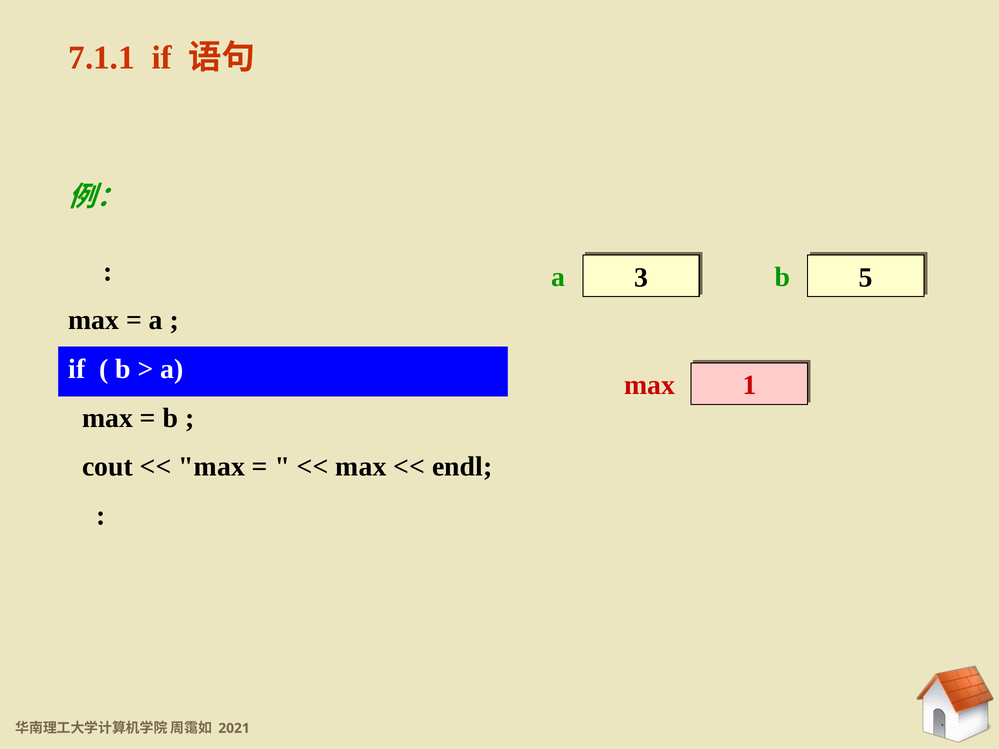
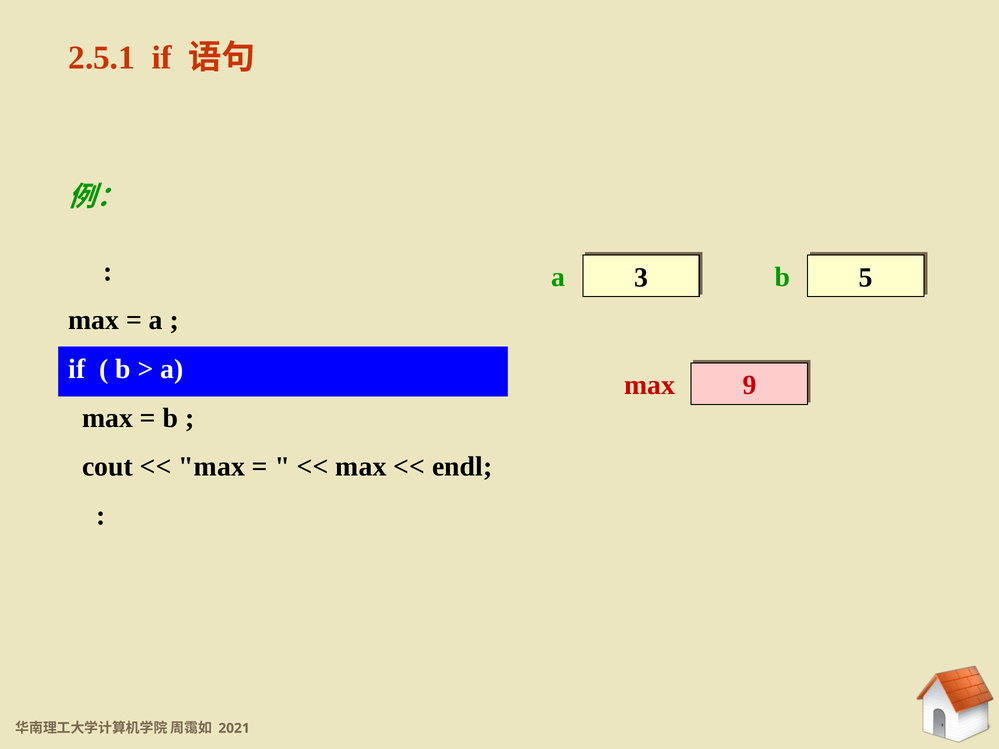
7.1.1: 7.1.1 -> 2.5.1
1: 1 -> 9
